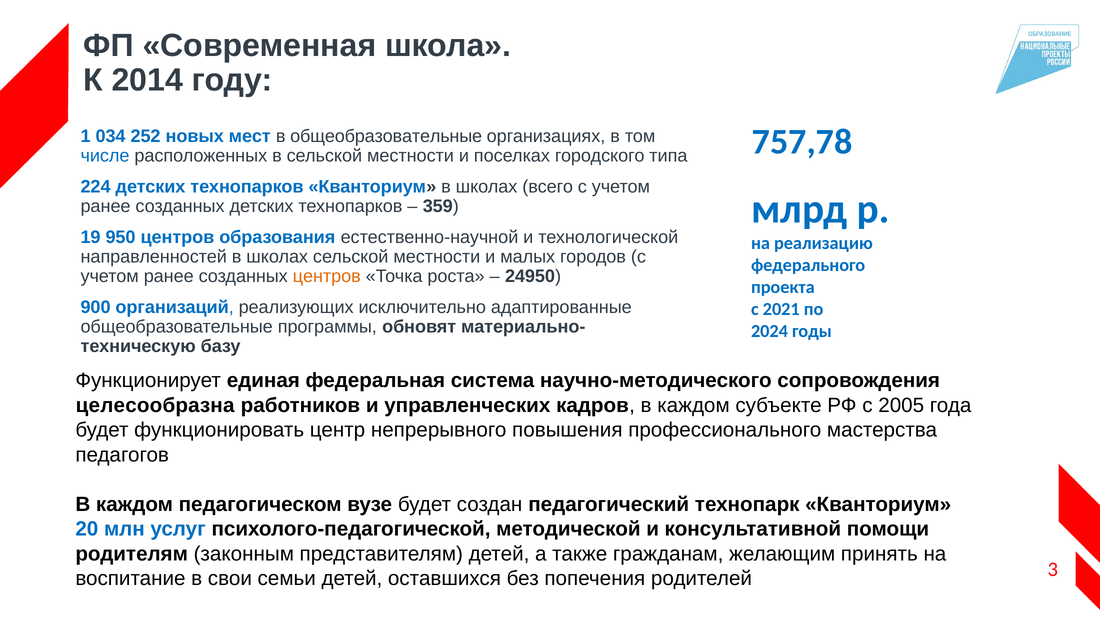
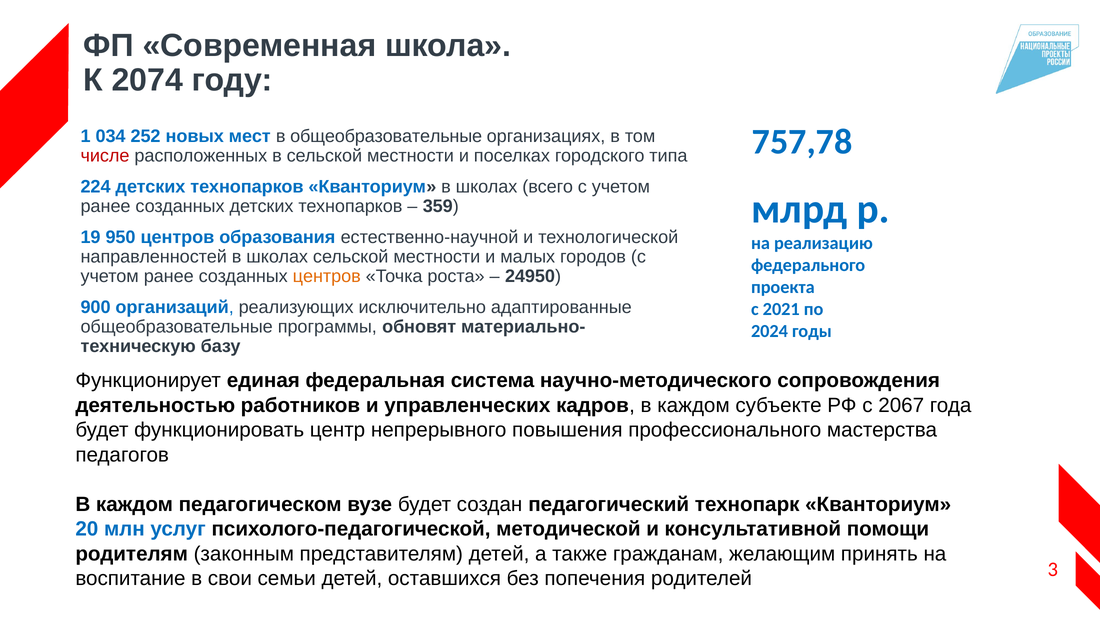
2014: 2014 -> 2074
числе colour: blue -> red
целесообразна: целесообразна -> деятельностью
2005: 2005 -> 2067
